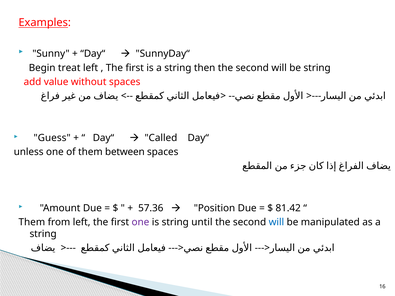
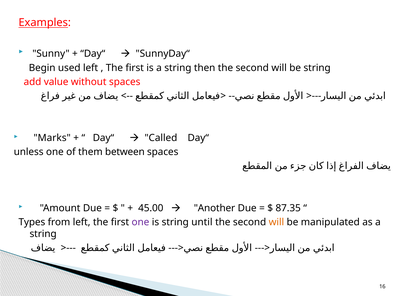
treat: treat -> used
Guess: Guess -> Marks
57.36: 57.36 -> 45.00
Position: Position -> Another
81.42: 81.42 -> 87.35
Them at (32, 222): Them -> Types
will at (276, 222) colour: blue -> orange
